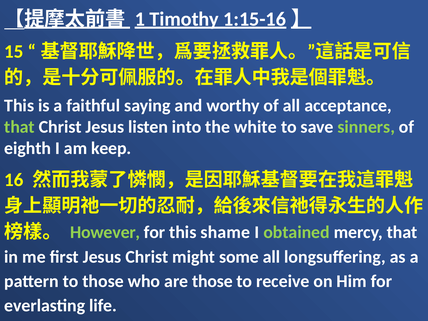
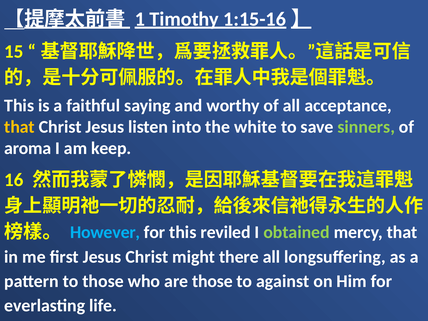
that at (20, 127) colour: light green -> yellow
eighth: eighth -> aroma
However colour: light green -> light blue
shame: shame -> reviled
some: some -> there
receive: receive -> against
